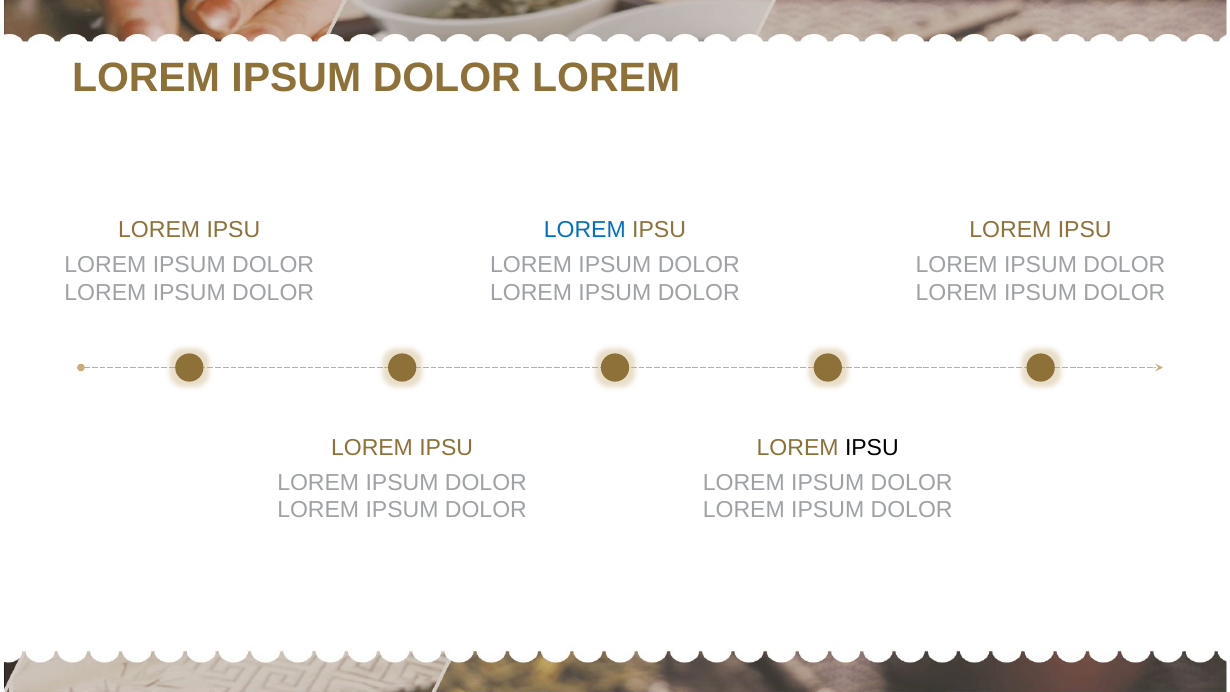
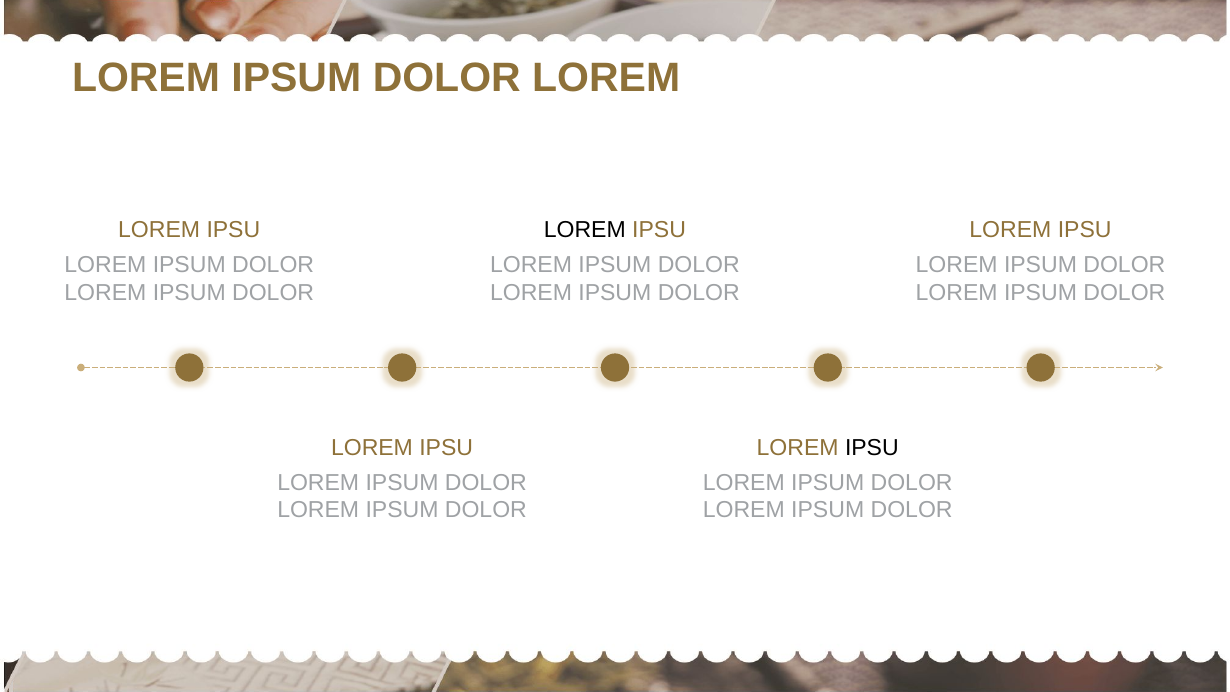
LOREM at (585, 230) colour: blue -> black
